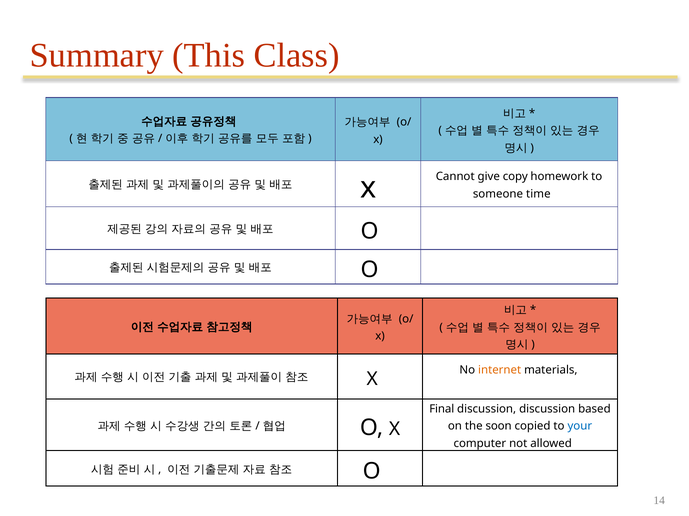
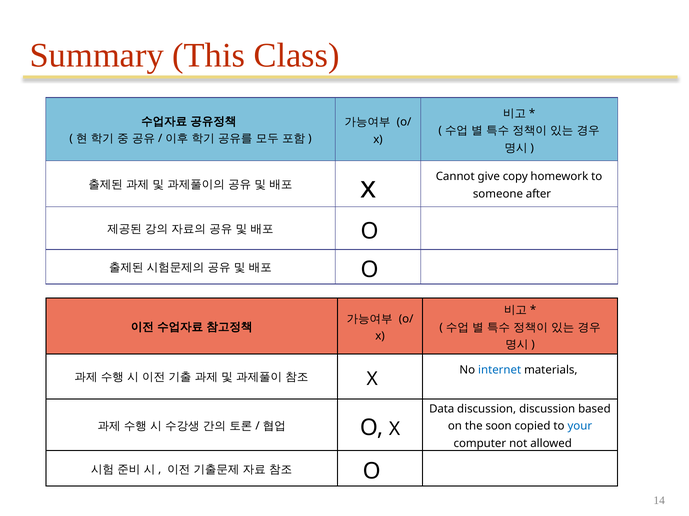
time: time -> after
internet colour: orange -> blue
Final: Final -> Data
